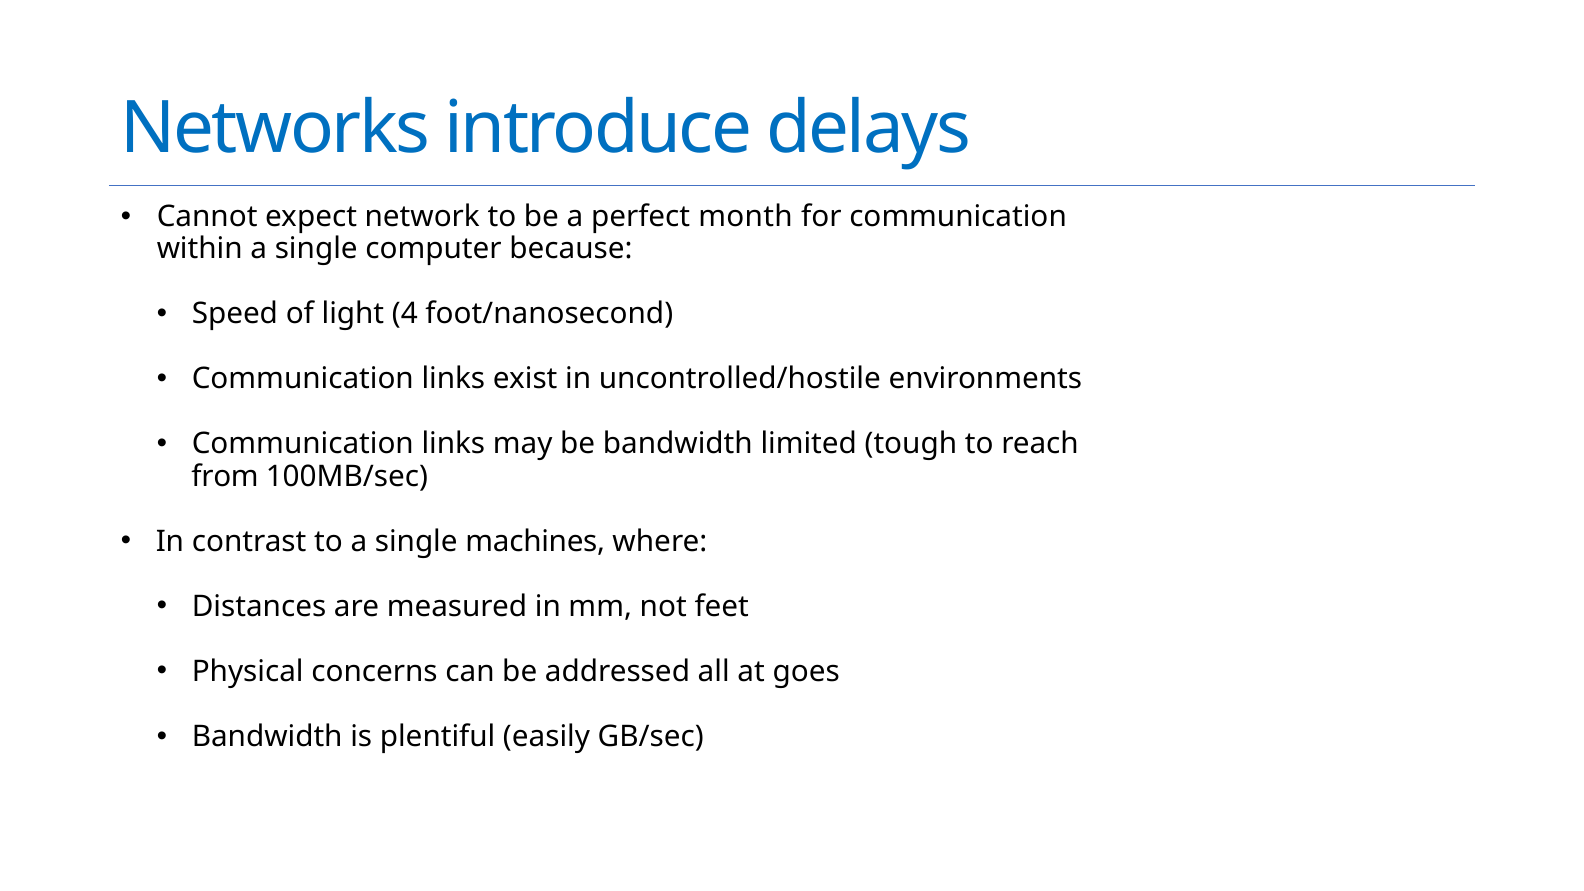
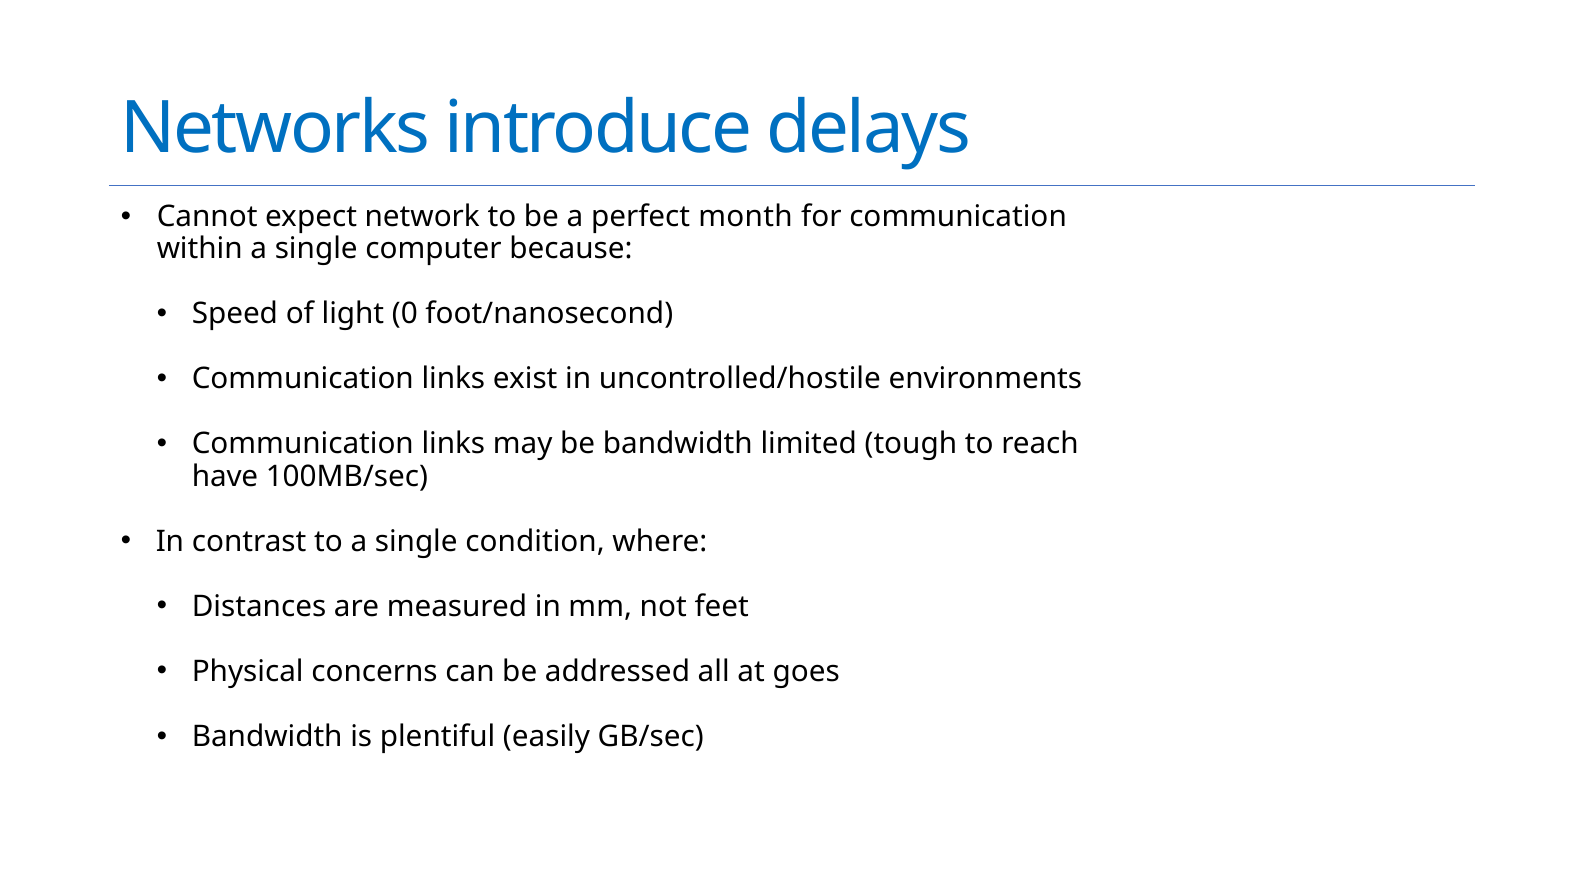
4: 4 -> 0
from: from -> have
machines: machines -> condition
